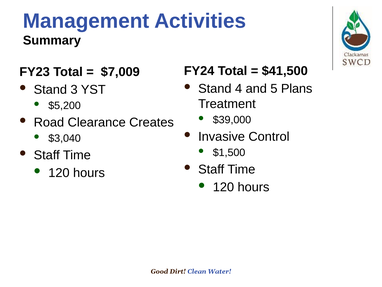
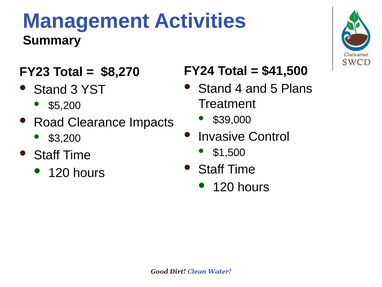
$7,009: $7,009 -> $8,270
Creates: Creates -> Impacts
$3,040: $3,040 -> $3,200
